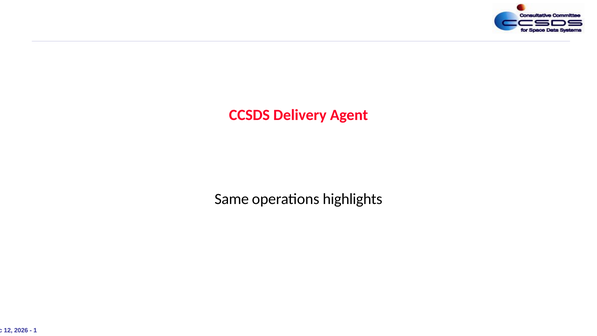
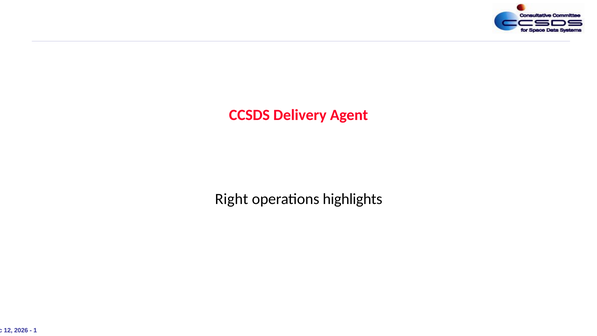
Same: Same -> Right
